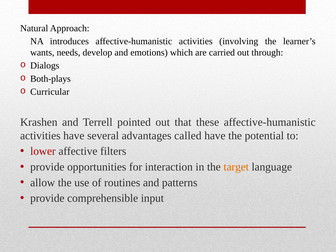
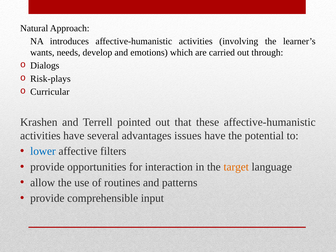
Both-plays: Both-plays -> Risk-plays
called: called -> issues
lower colour: red -> blue
